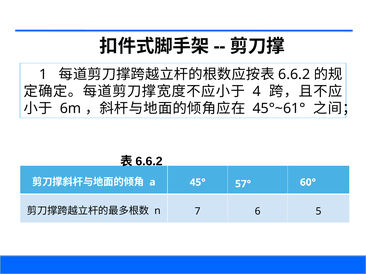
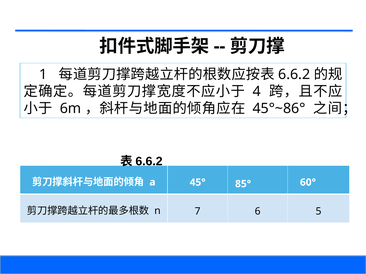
45°~61°: 45°~61° -> 45°~86°
57°: 57° -> 85°
